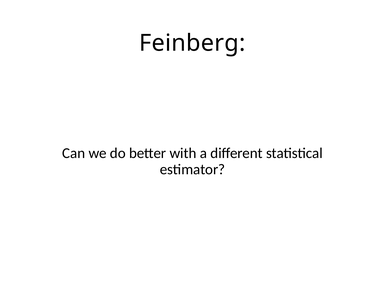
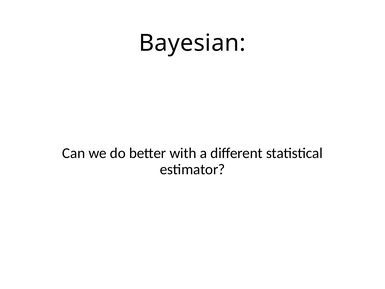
Feinberg: Feinberg -> Bayesian
